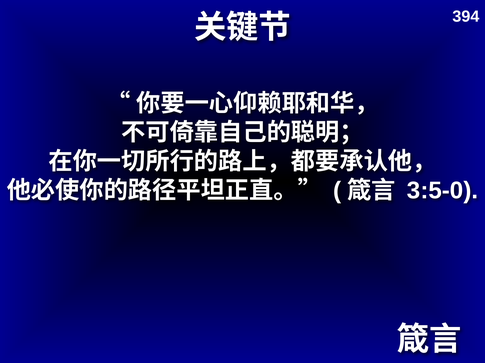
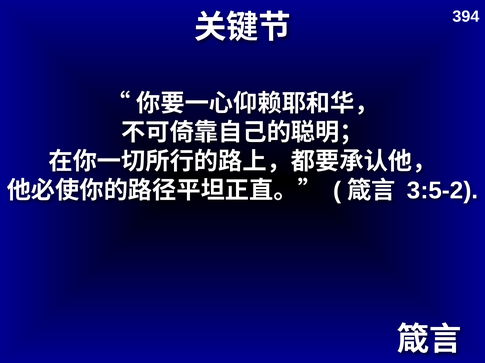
3:5-0: 3:5-0 -> 3:5-2
